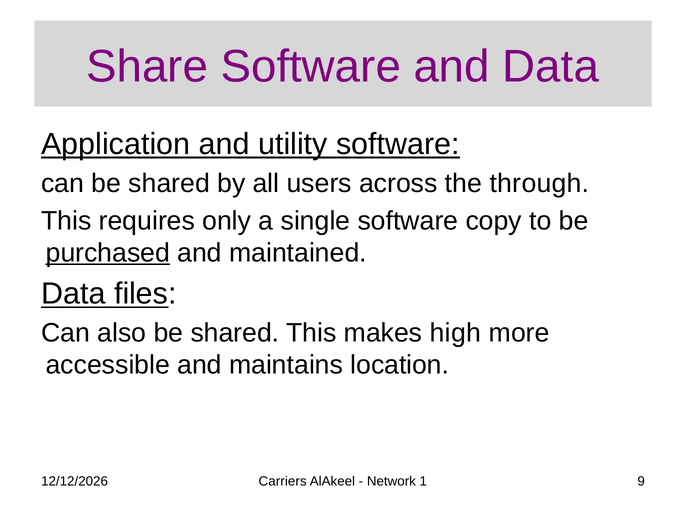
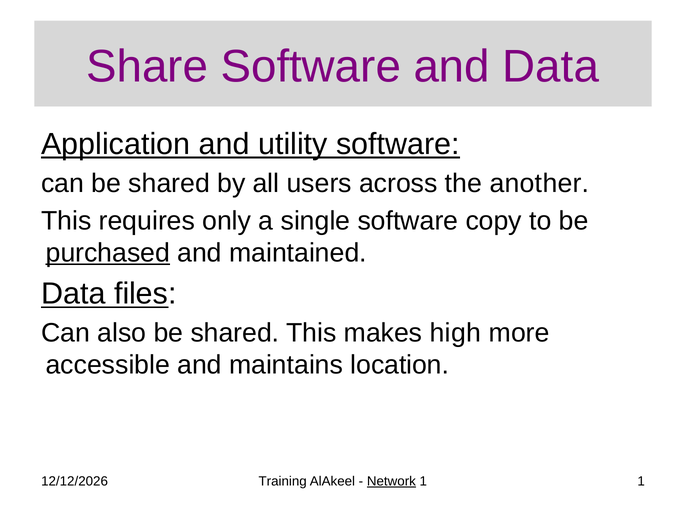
through: through -> another
Carriers: Carriers -> Training
Network underline: none -> present
1 9: 9 -> 1
